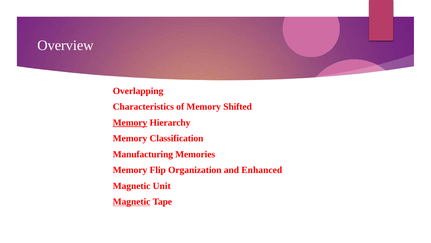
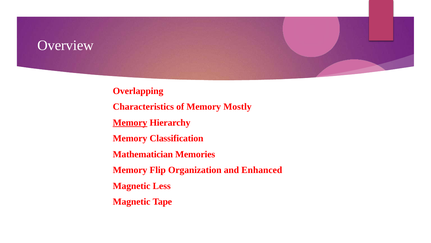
Shifted: Shifted -> Mostly
Manufacturing: Manufacturing -> Mathematician
Unit: Unit -> Less
Magnetic at (132, 201) underline: present -> none
